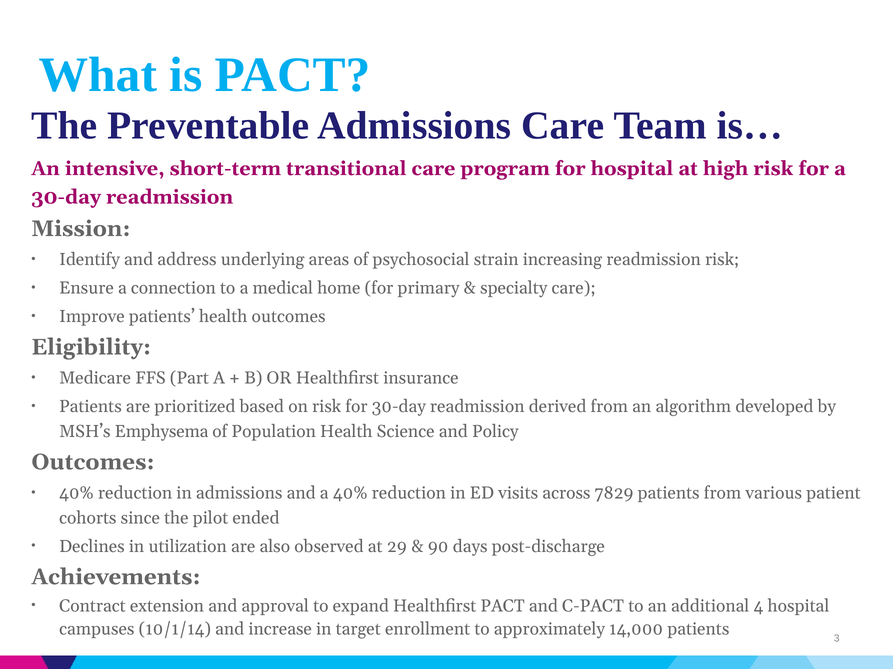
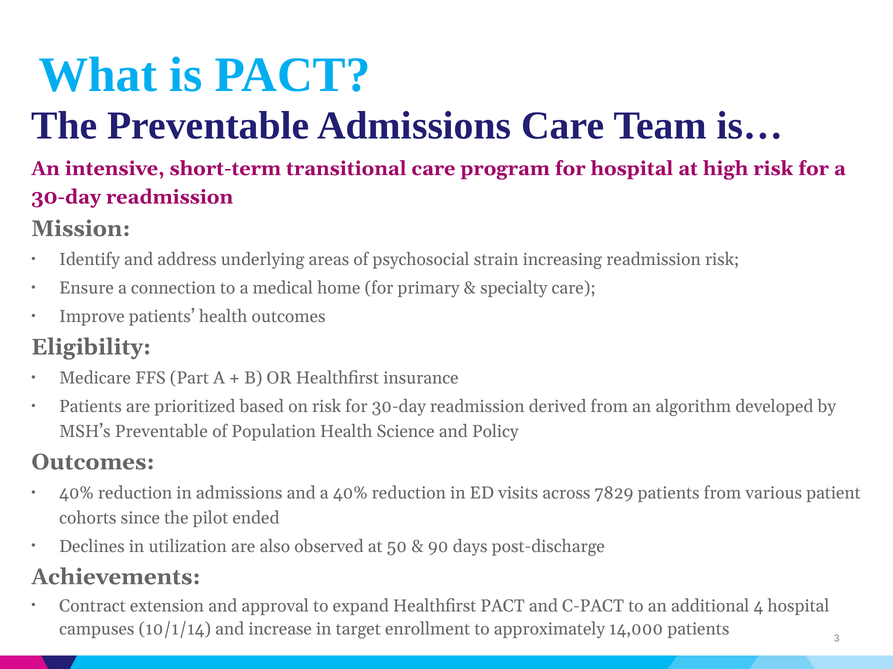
MSH’s Emphysema: Emphysema -> Preventable
29: 29 -> 50
